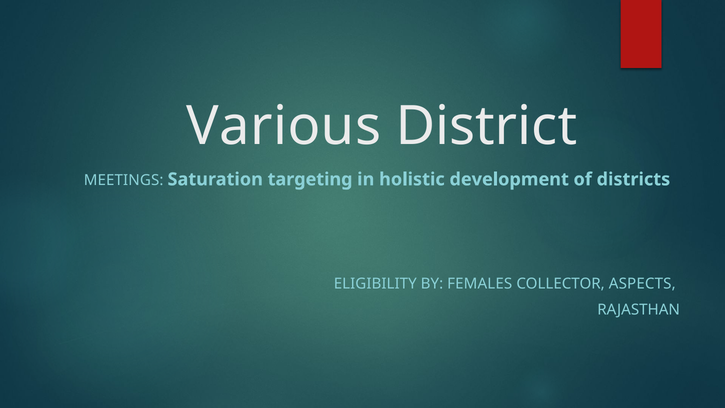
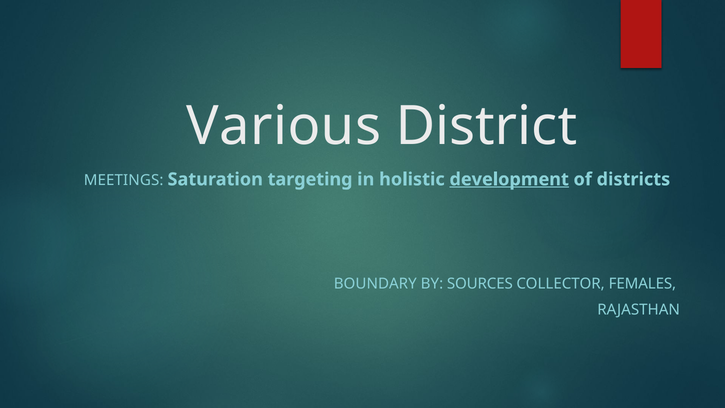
development underline: none -> present
ELIGIBILITY: ELIGIBILITY -> BOUNDARY
FEMALES: FEMALES -> SOURCES
ASPECTS: ASPECTS -> FEMALES
